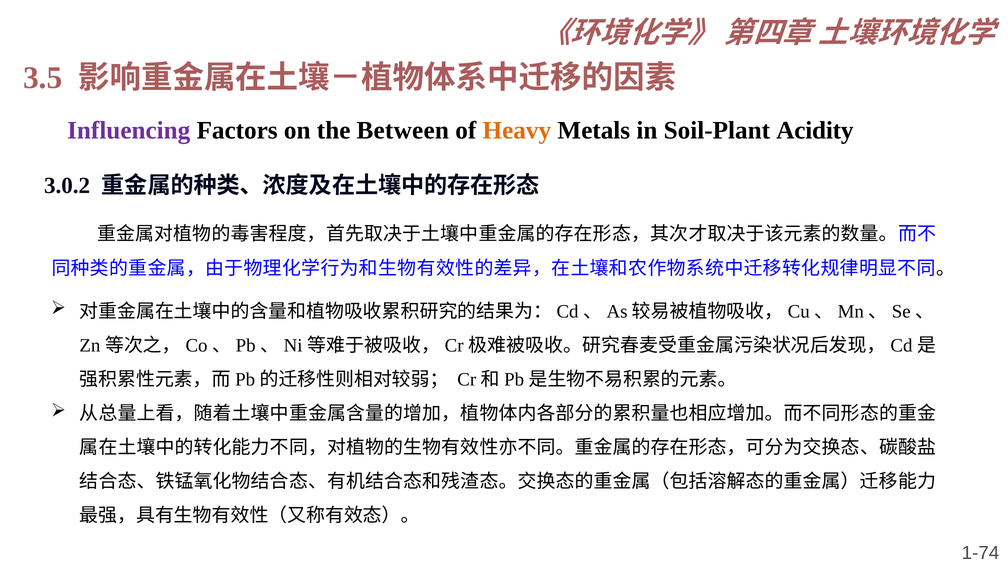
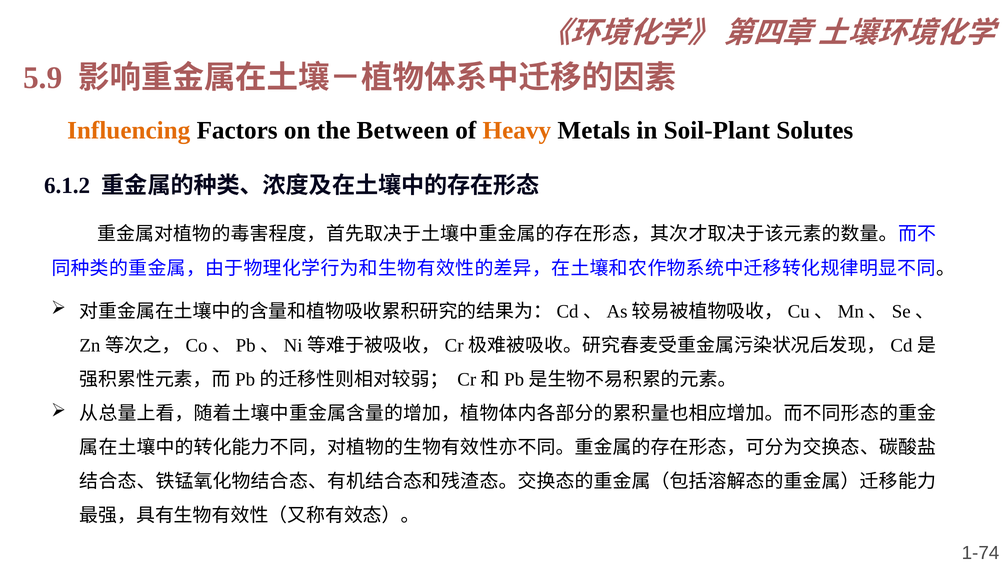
3.5: 3.5 -> 5.9
Influencing colour: purple -> orange
Acidity: Acidity -> Solutes
3.0.2: 3.0.2 -> 6.1.2
